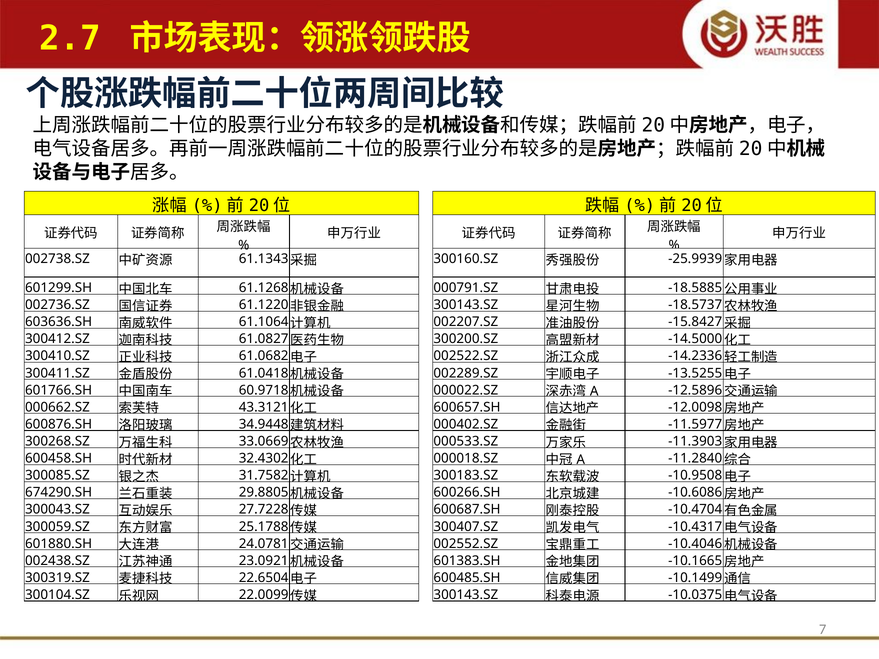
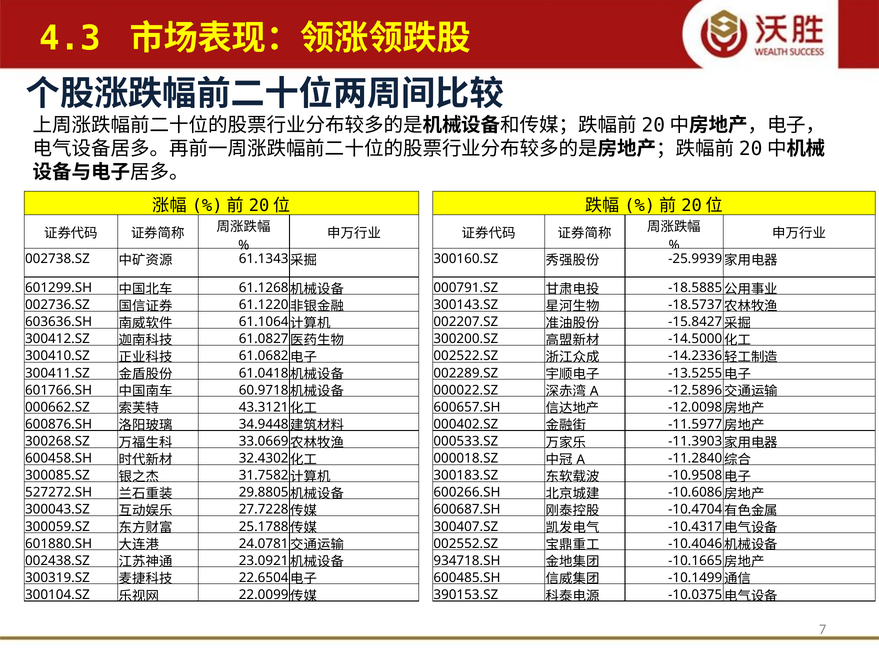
2.7: 2.7 -> 4.3
674290.SH: 674290.SH -> 527272.SH
601383.SH: 601383.SH -> 934718.SH
300143.SZ at (466, 595): 300143.SZ -> 390153.SZ
